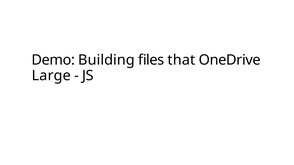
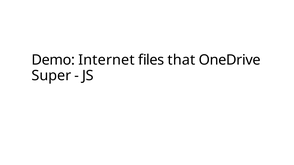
Building: Building -> Internet
Large: Large -> Super
